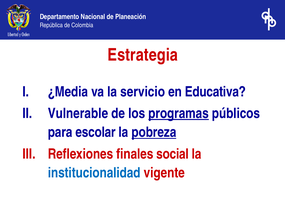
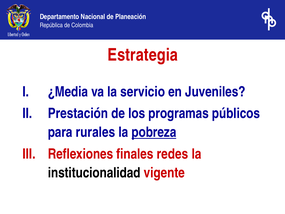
Educativa: Educativa -> Juveniles
Vulnerable: Vulnerable -> Prestación
programas underline: present -> none
escolar: escolar -> rurales
social: social -> redes
institucionalidad colour: blue -> black
